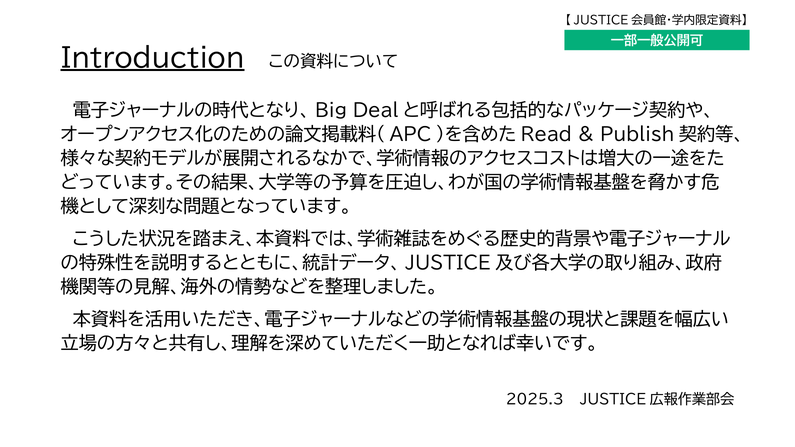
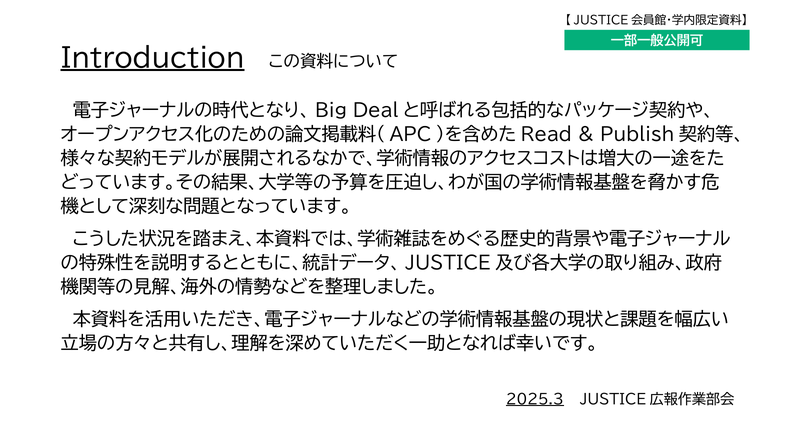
2025.3 underline: none -> present
